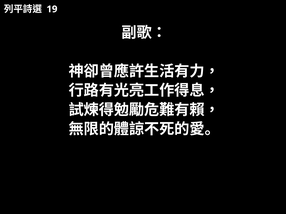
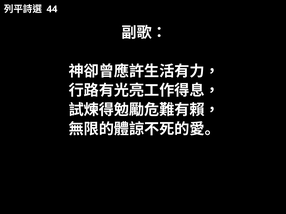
19: 19 -> 44
